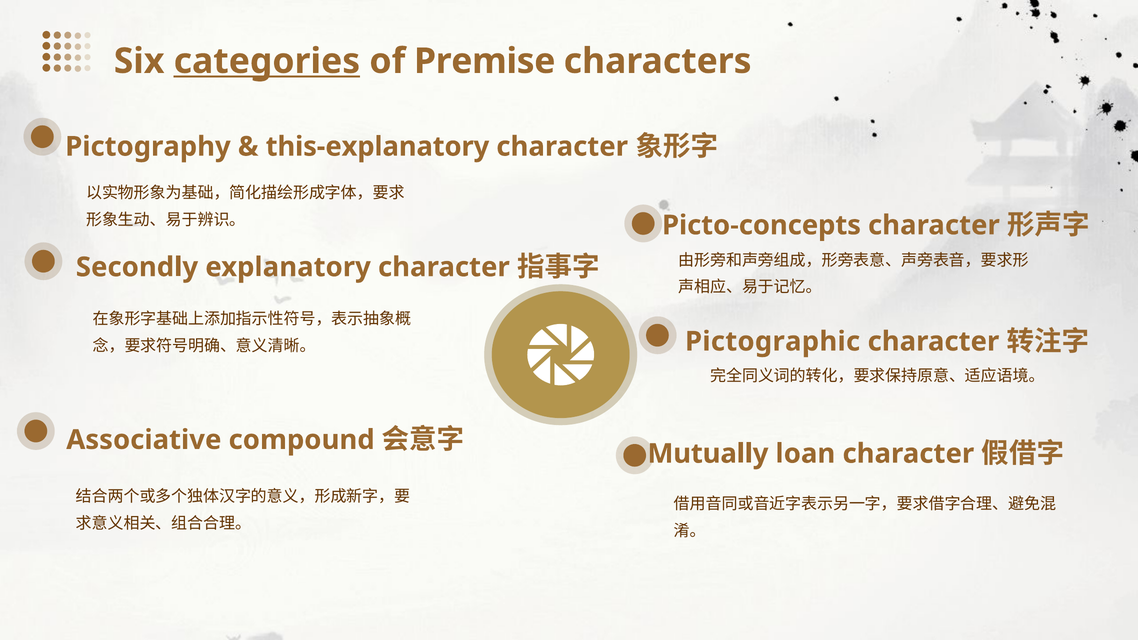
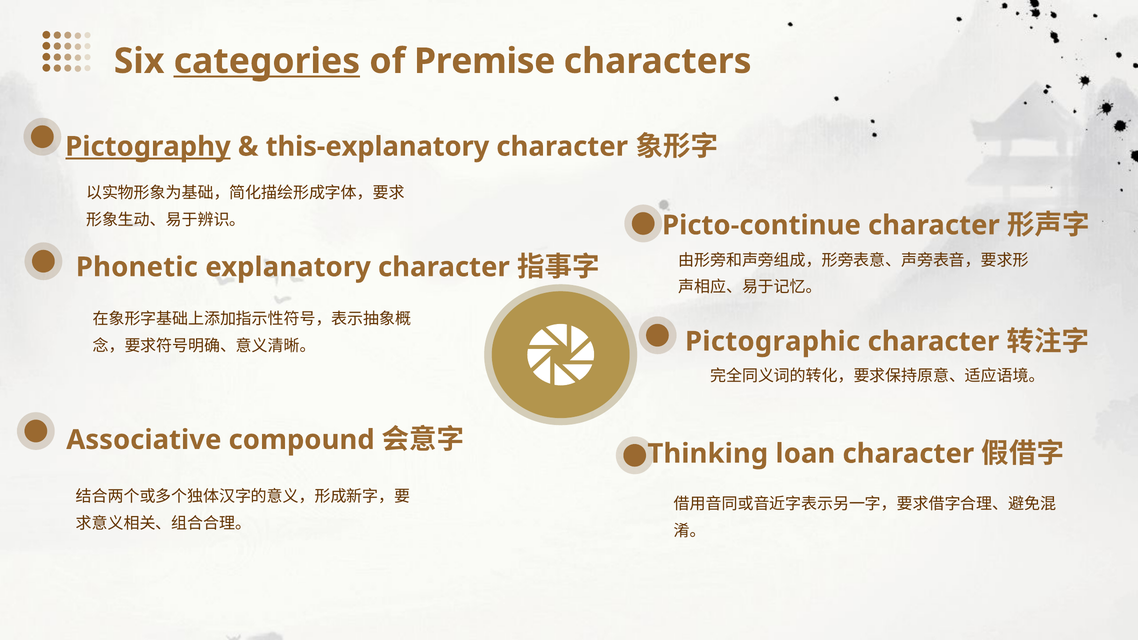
Pictography underline: none -> present
Picto-concepts: Picto-concepts -> Picto-continue
Secondly: Secondly -> Phonetic
Mutually: Mutually -> Thinking
